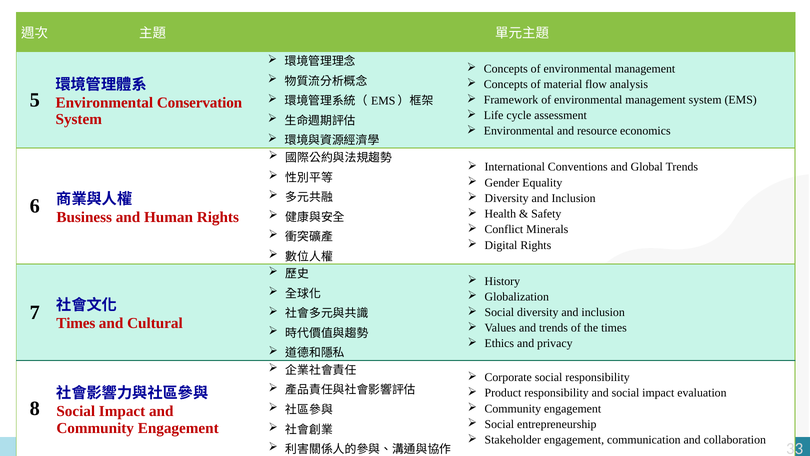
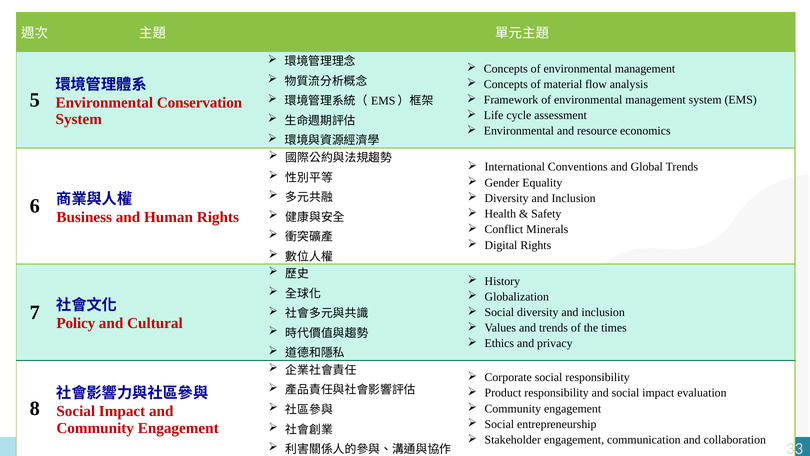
Times at (76, 323): Times -> Policy
